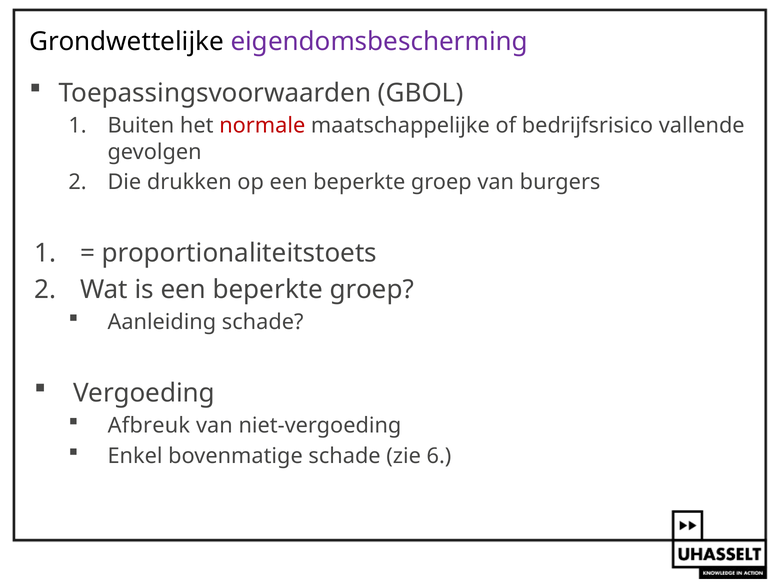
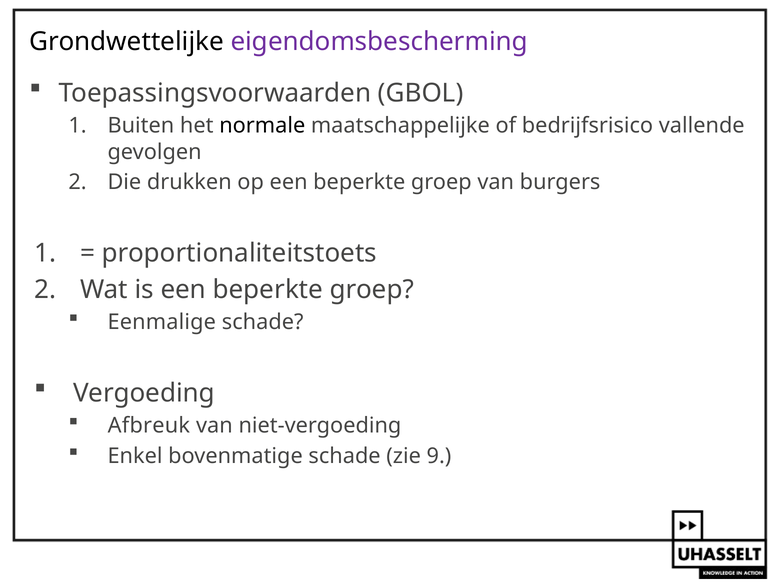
normale colour: red -> black
Aanleiding: Aanleiding -> Eenmalige
6: 6 -> 9
